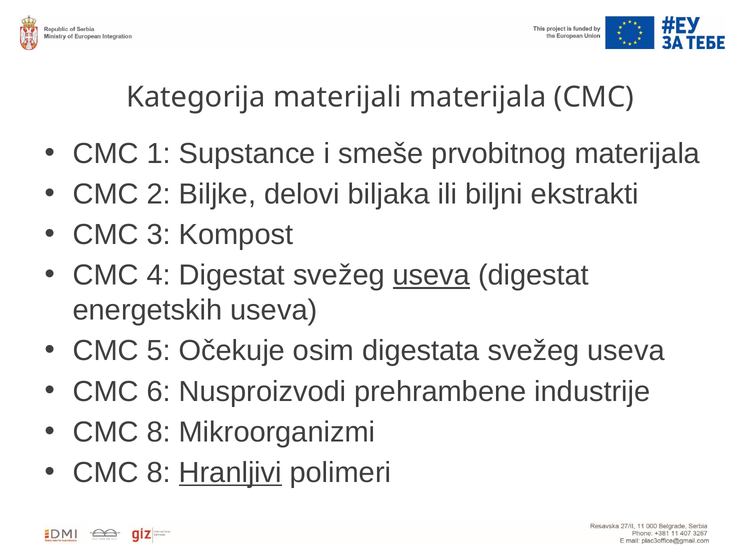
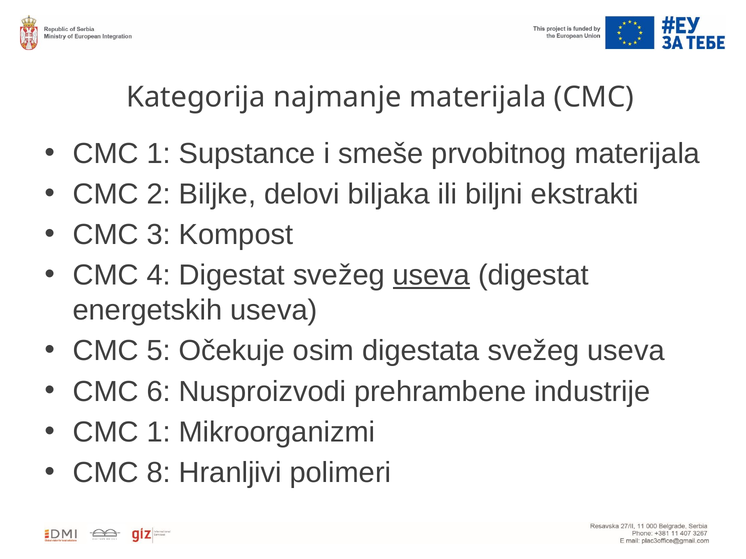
materijali: materijali -> najmanje
8 at (159, 432): 8 -> 1
Hranljivi underline: present -> none
